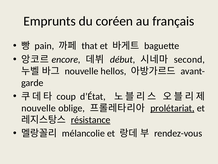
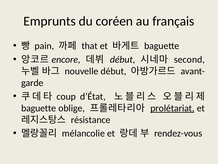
nouvelle hellos: hellos -> début
nouvelle at (39, 108): nouvelle -> baguette
résistance underline: present -> none
